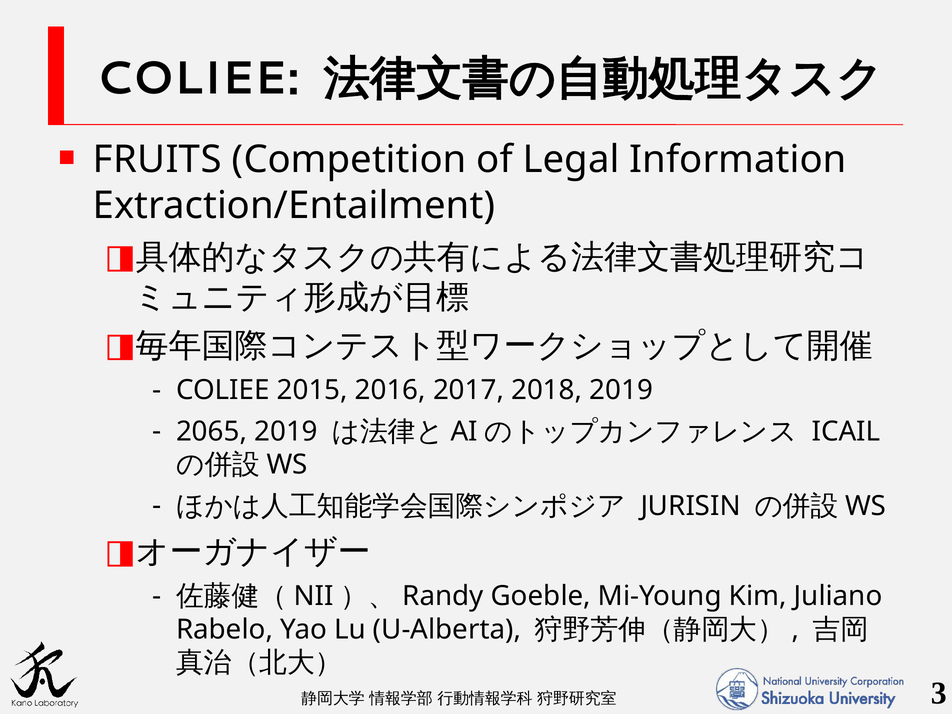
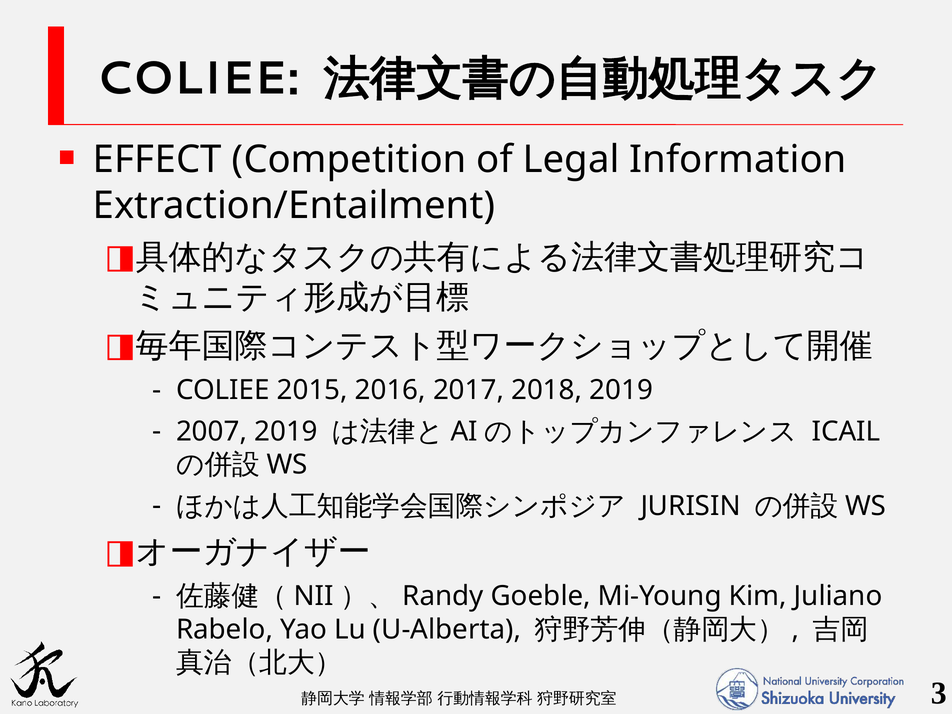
FRUITS: FRUITS -> EFFECT
2065: 2065 -> 2007
